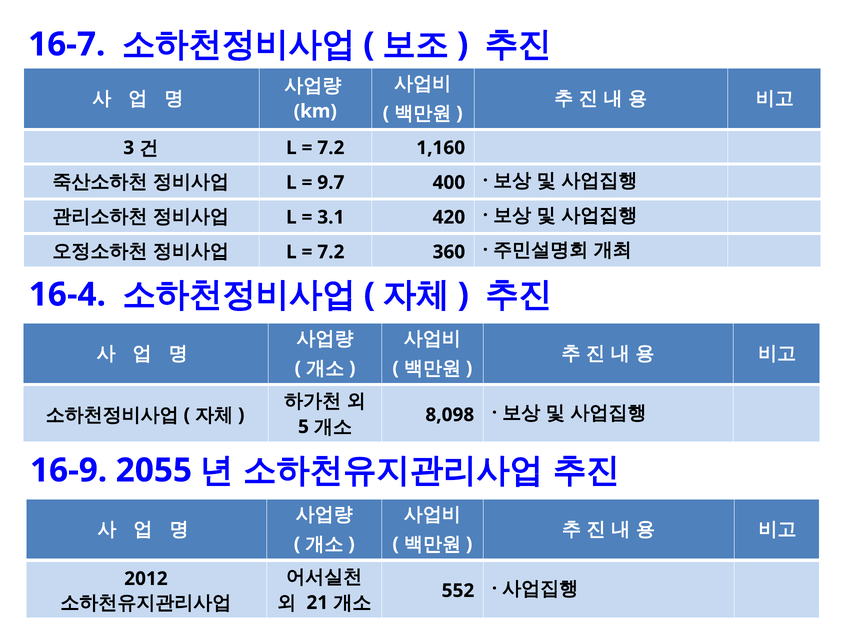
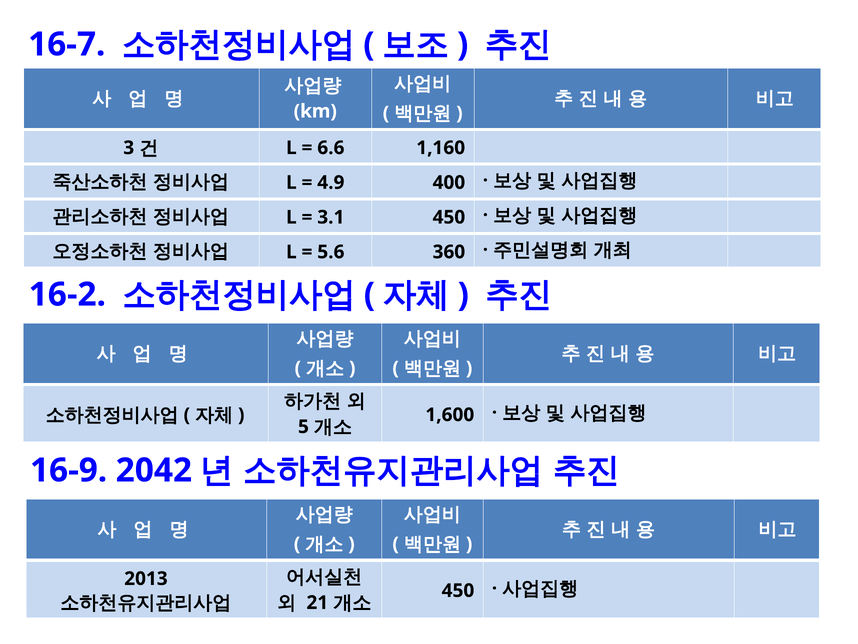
7.2 at (331, 148): 7.2 -> 6.6
9.7: 9.7 -> 4.9
3.1 420: 420 -> 450
7.2 at (331, 252): 7.2 -> 5.6
16-4: 16-4 -> 16-2
8,098: 8,098 -> 1,600
2055: 2055 -> 2042
2012: 2012 -> 2013
552 at (458, 590): 552 -> 450
